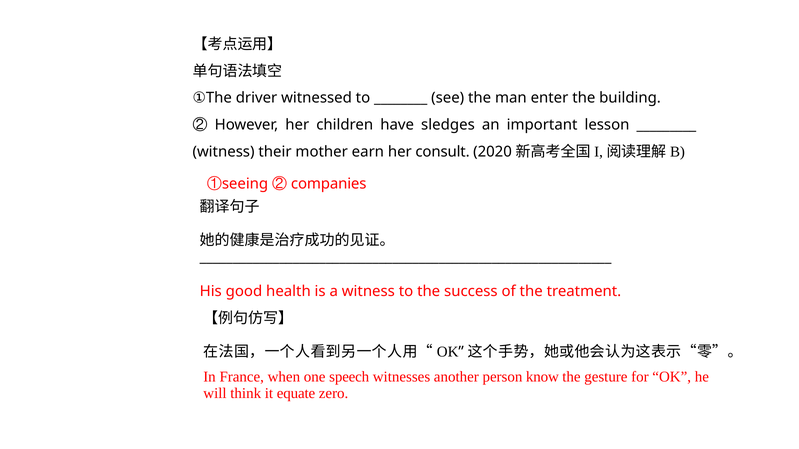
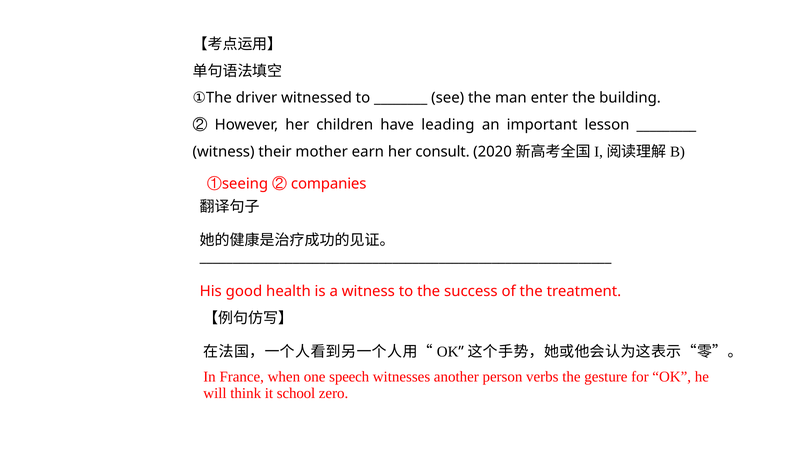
sledges: sledges -> leading
know: know -> verbs
equate: equate -> school
